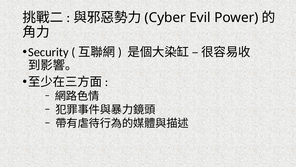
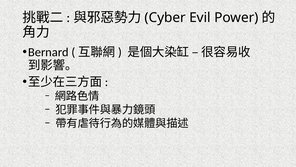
Security: Security -> Bernard
